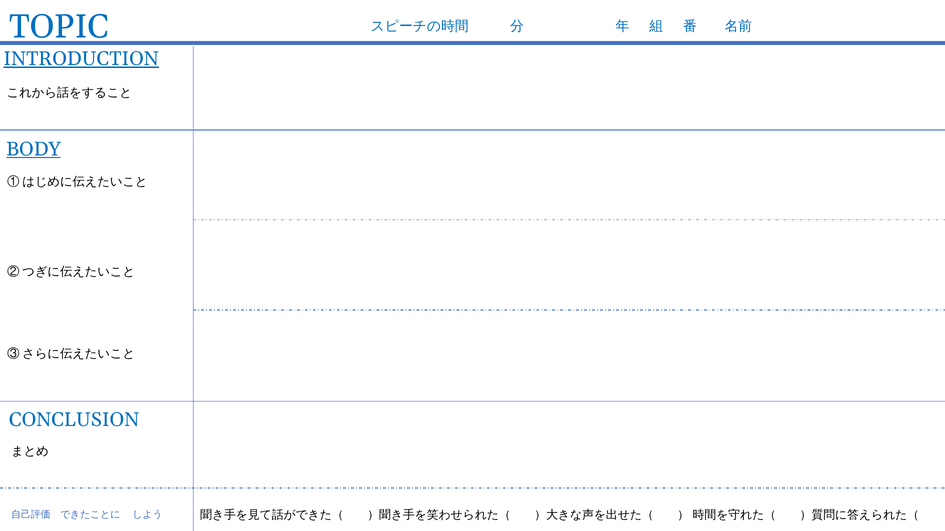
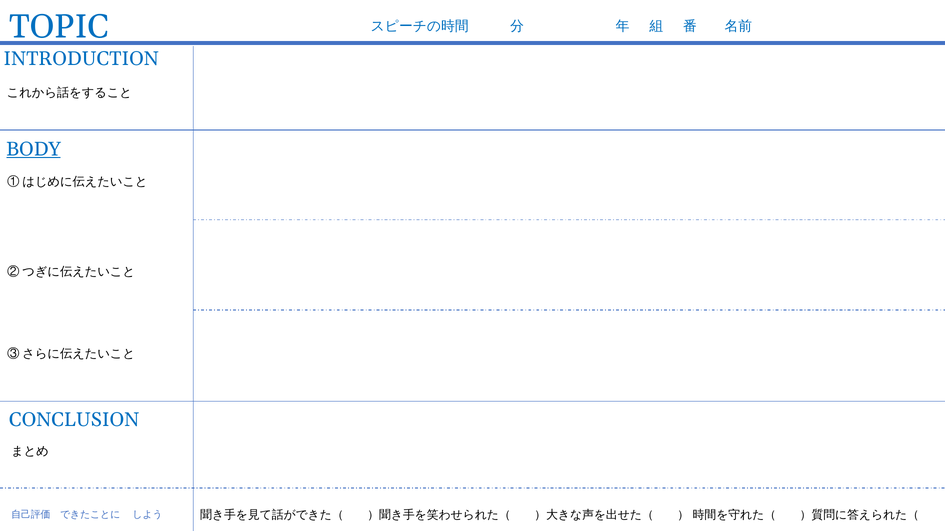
INTRODUCTION underline: present -> none
